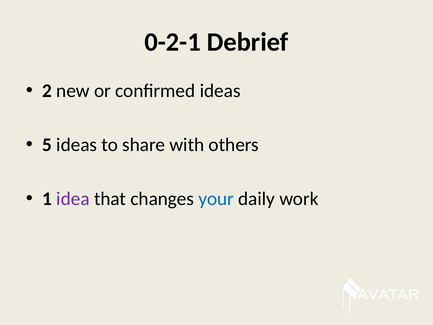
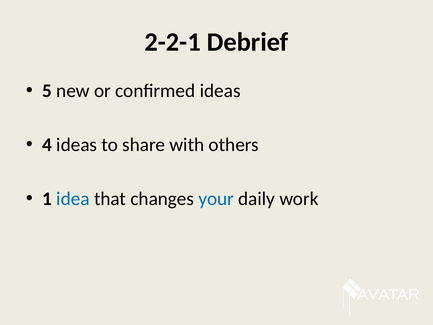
0-2-1: 0-2-1 -> 2-2-1
2: 2 -> 5
5: 5 -> 4
idea colour: purple -> blue
